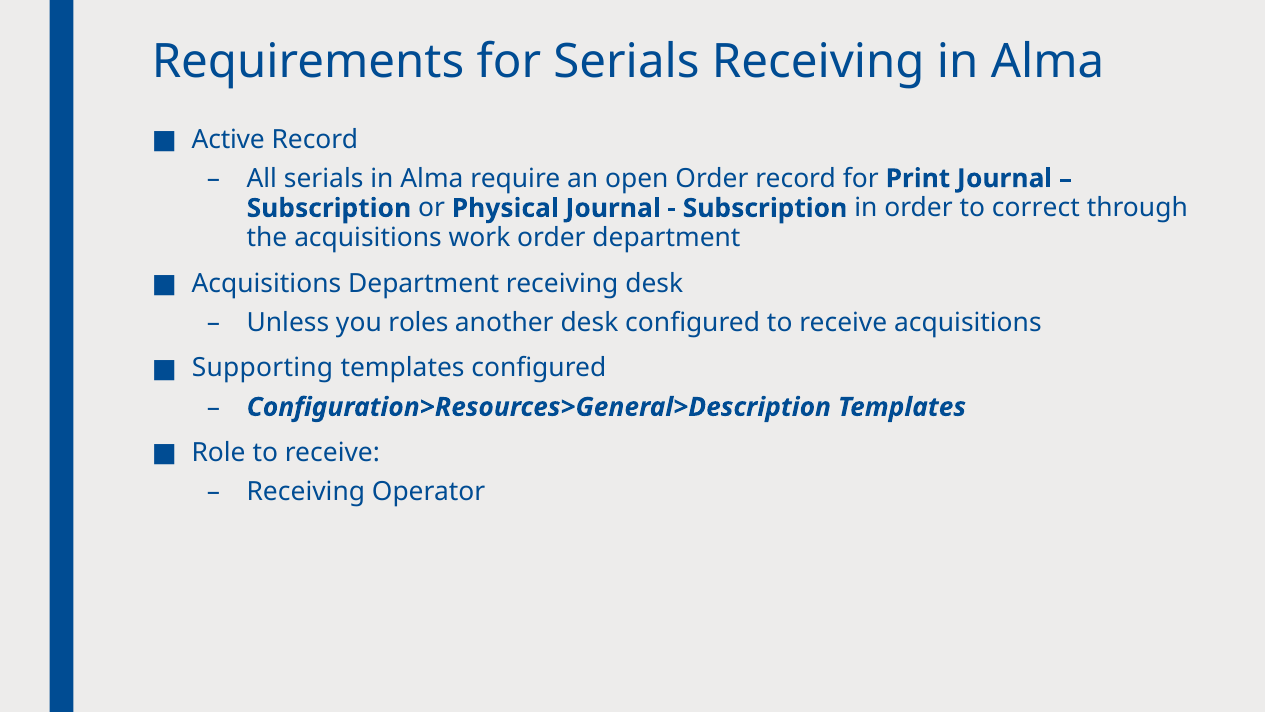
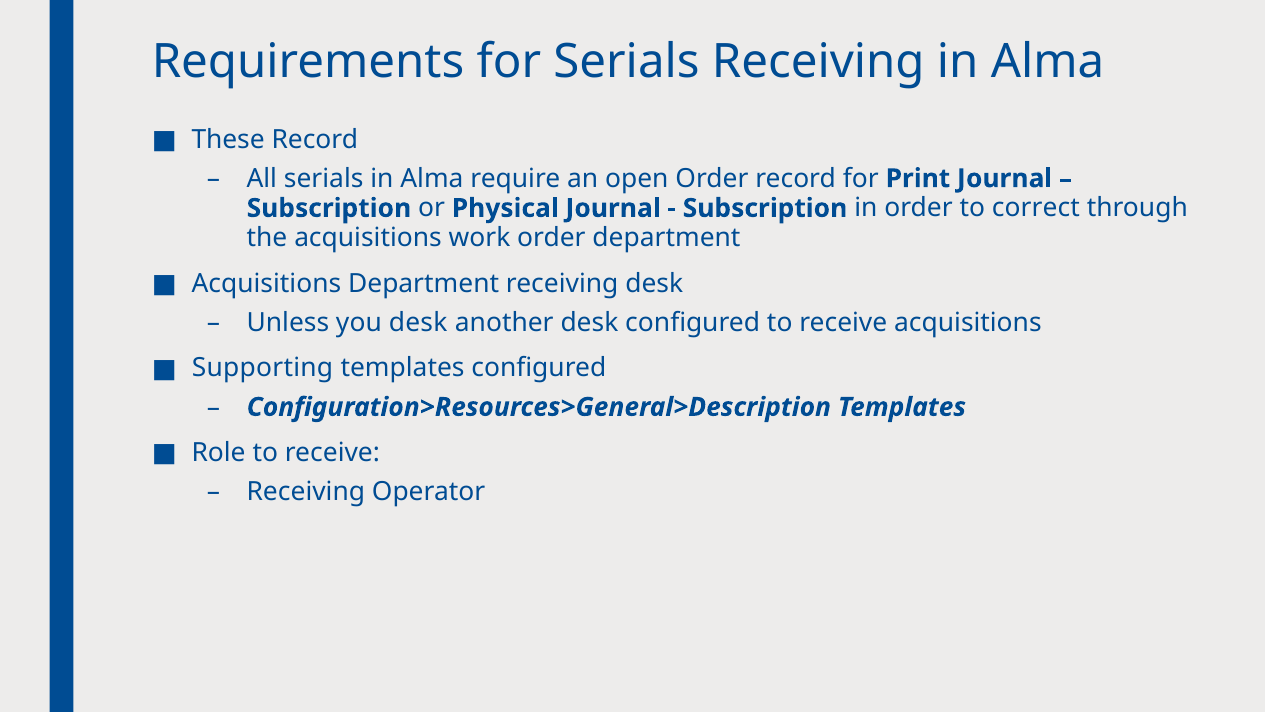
Active: Active -> These
you roles: roles -> desk
